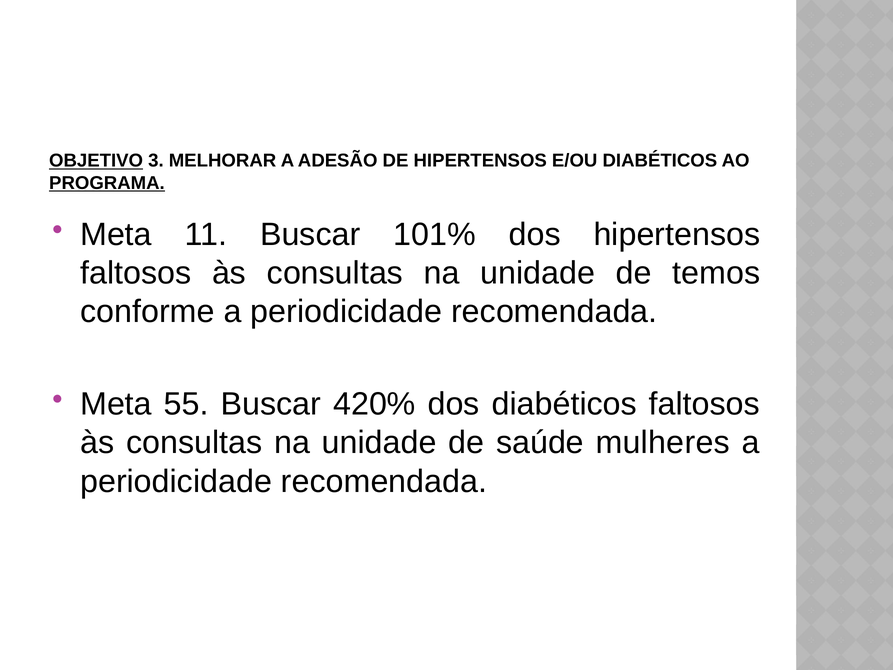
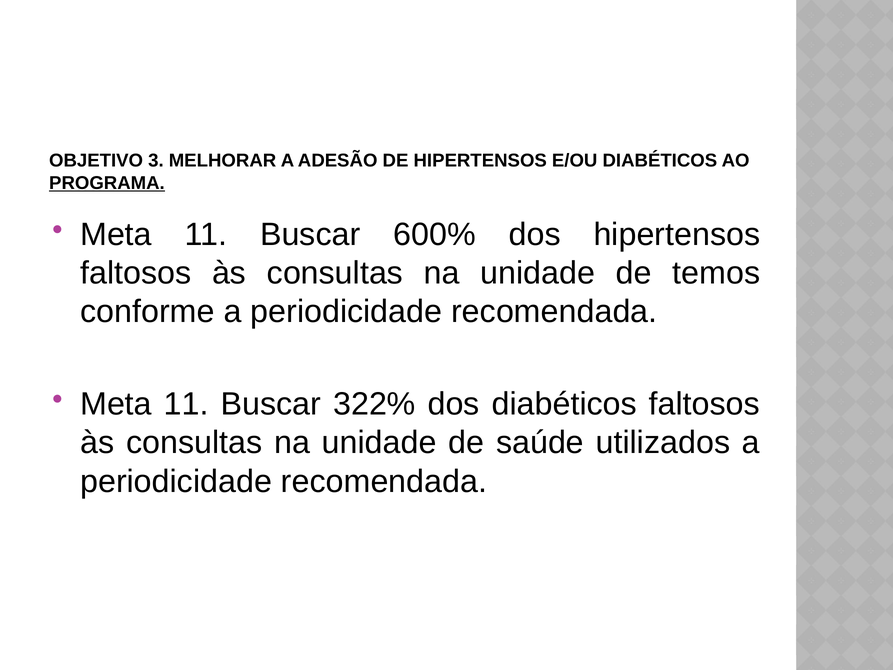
OBJETIVO underline: present -> none
101%: 101% -> 600%
55 at (186, 404): 55 -> 11
420%: 420% -> 322%
mulheres: mulheres -> utilizados
